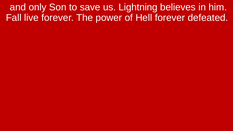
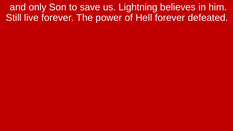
Fall: Fall -> Still
